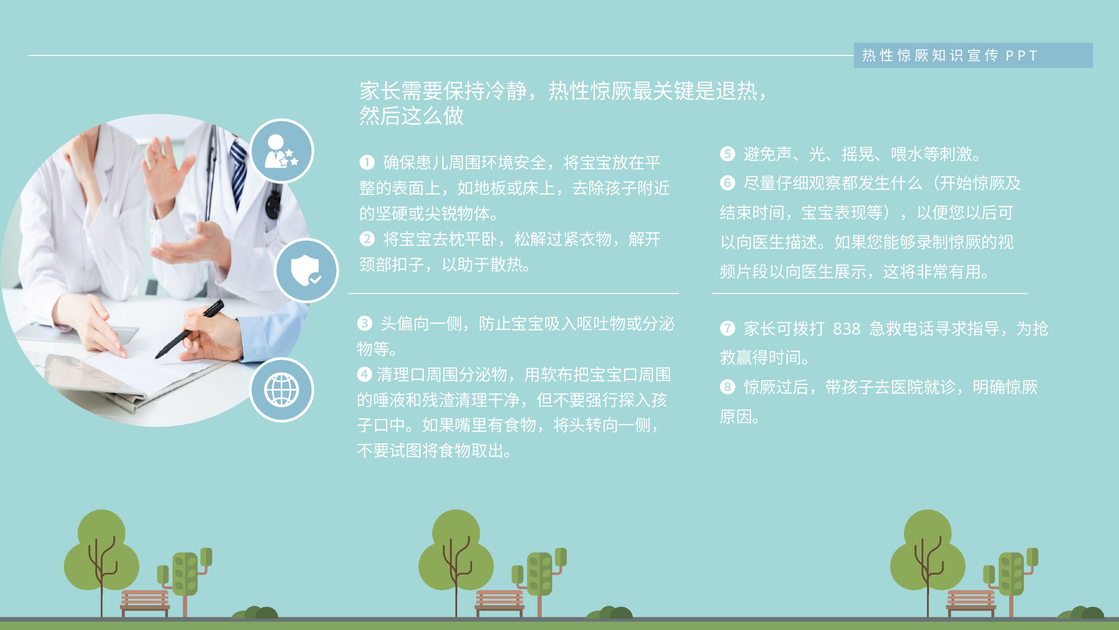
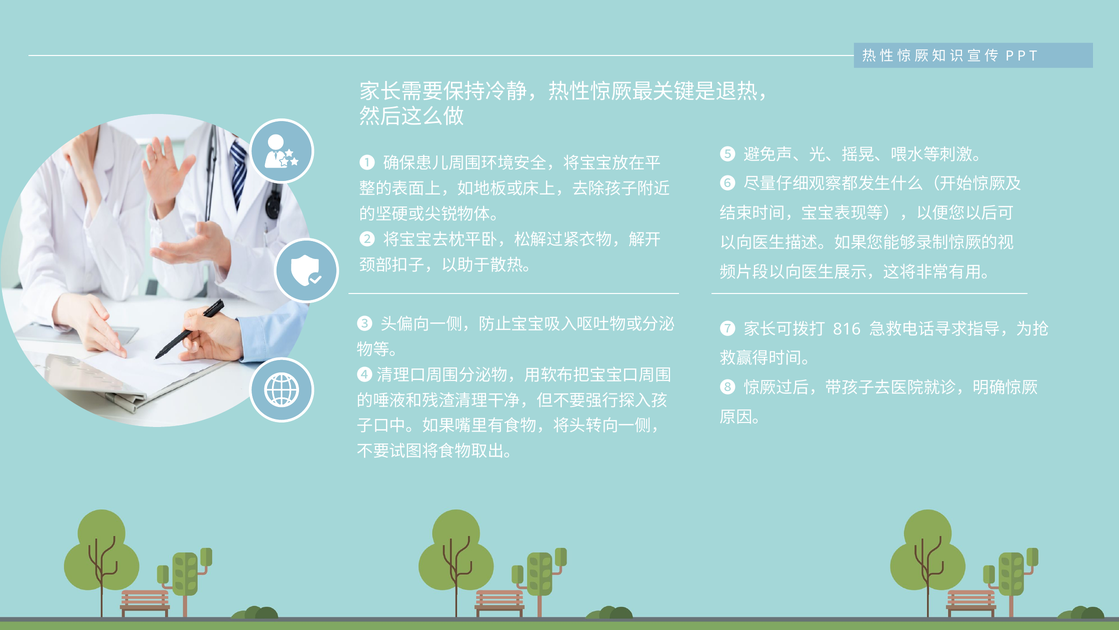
838: 838 -> 816
